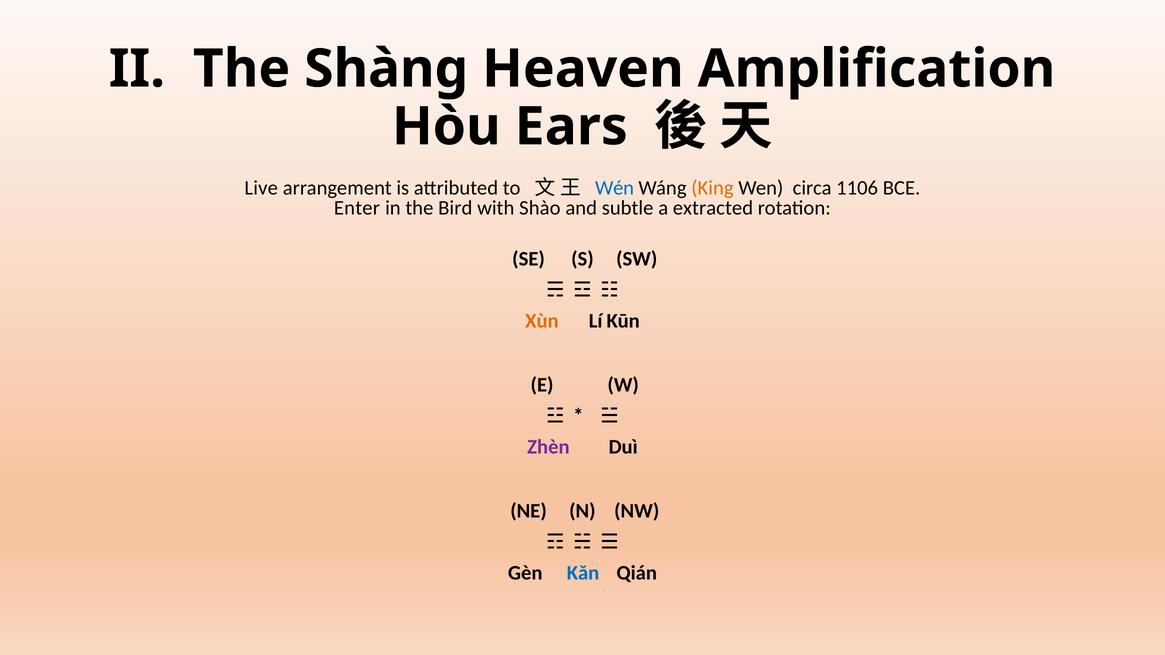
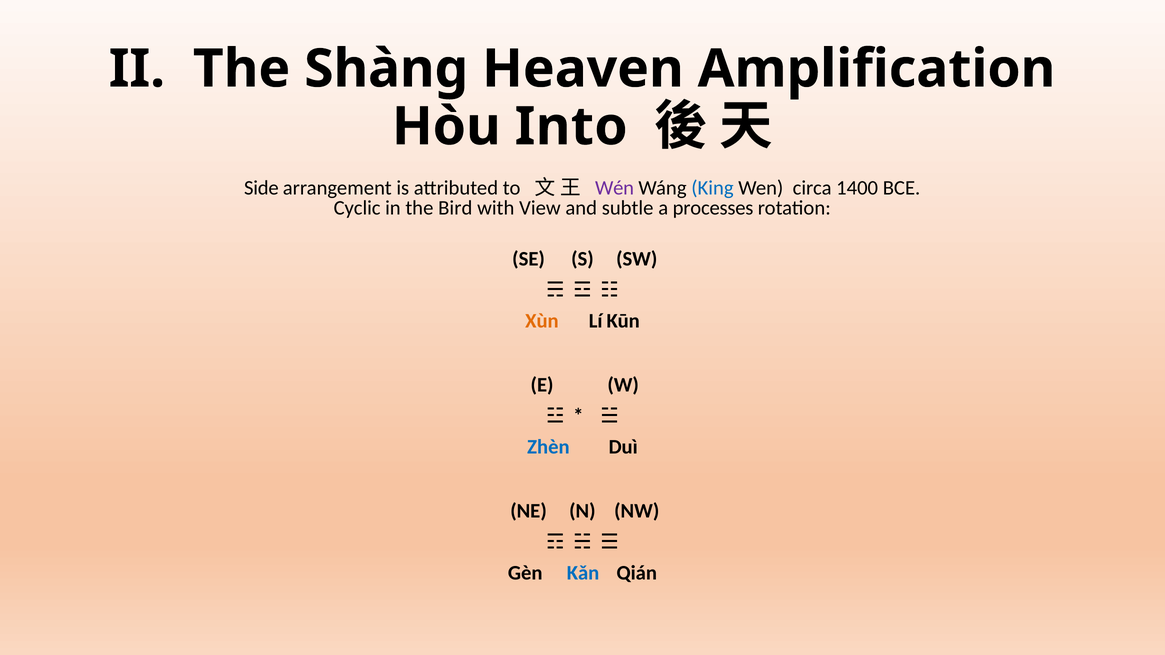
Ears: Ears -> Into
Live: Live -> Side
Wén colour: blue -> purple
King colour: orange -> blue
1106: 1106 -> 1400
Enter: Enter -> Cyclic
Shào: Shào -> View
extracted: extracted -> processes
Zhèn colour: purple -> blue
